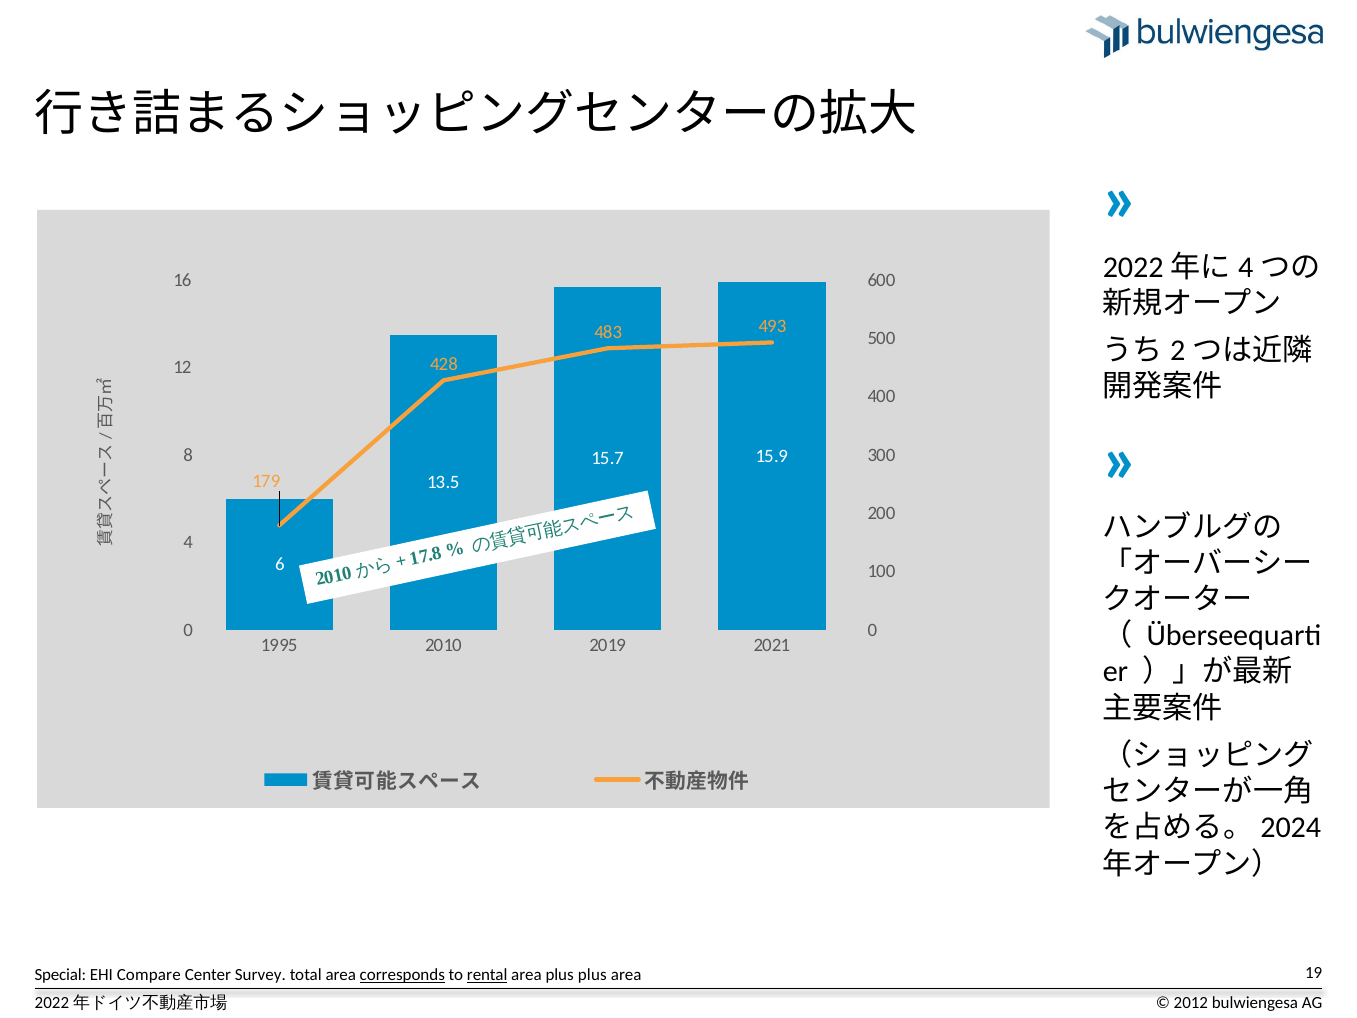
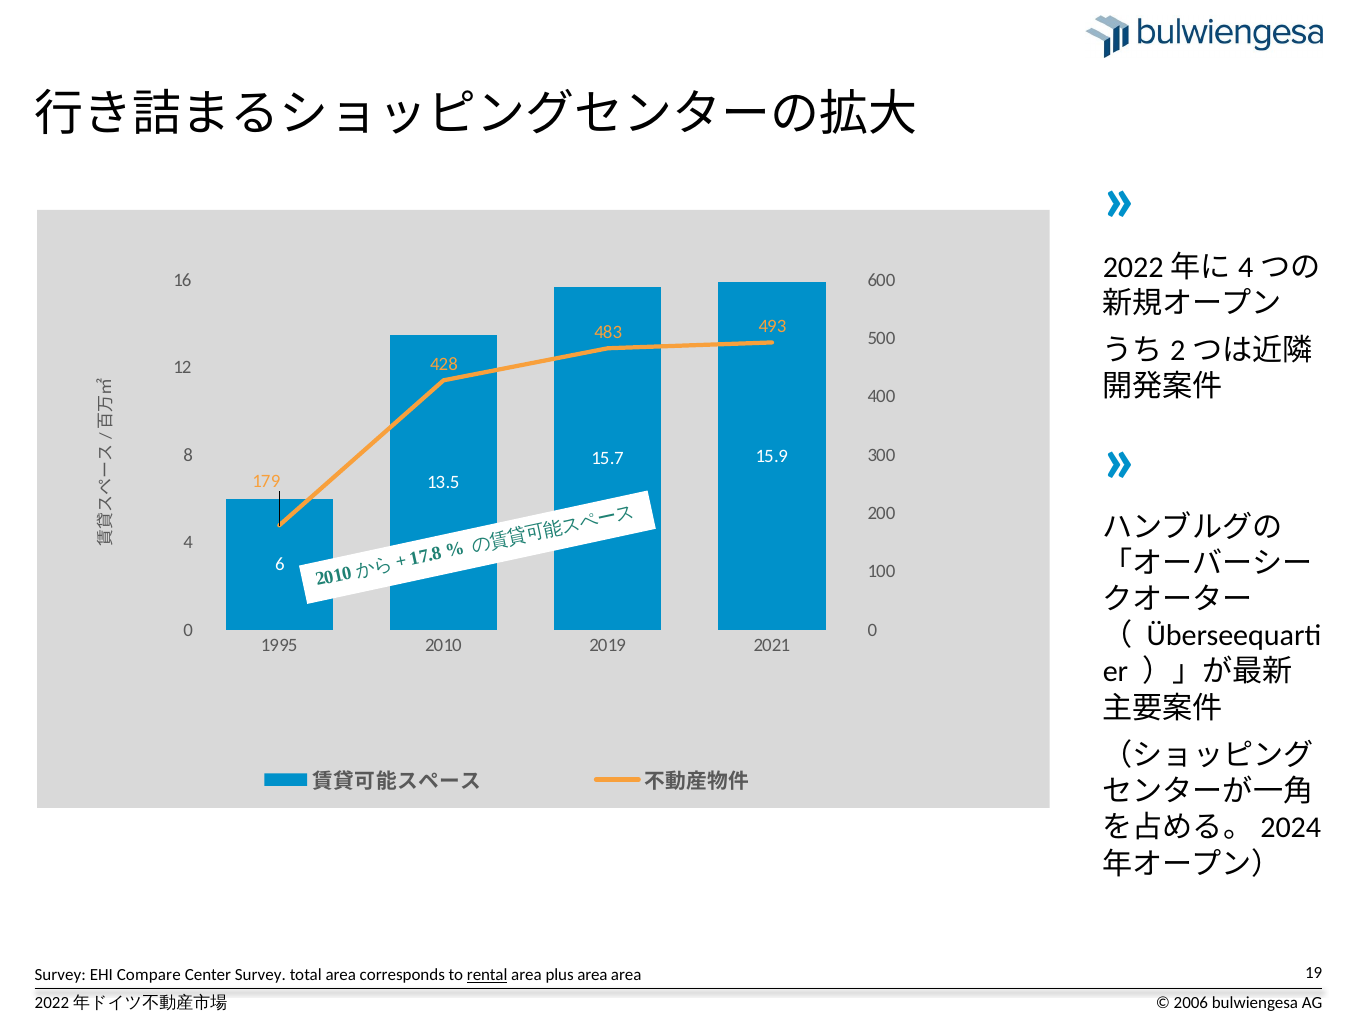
Special at (60, 975): Special -> Survey
corresponds underline: present -> none
plus plus: plus -> area
2012: 2012 -> 2006
